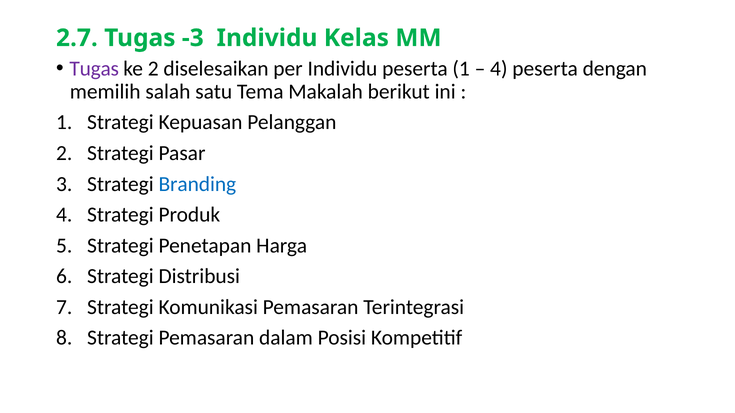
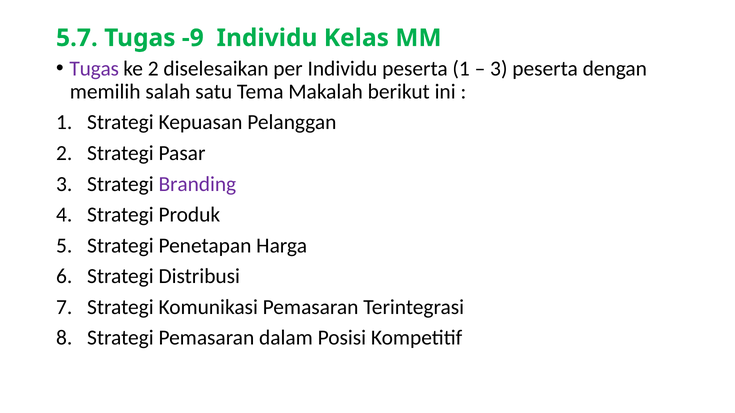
2.7: 2.7 -> 5.7
-3: -3 -> -9
4 at (499, 69): 4 -> 3
Branding colour: blue -> purple
